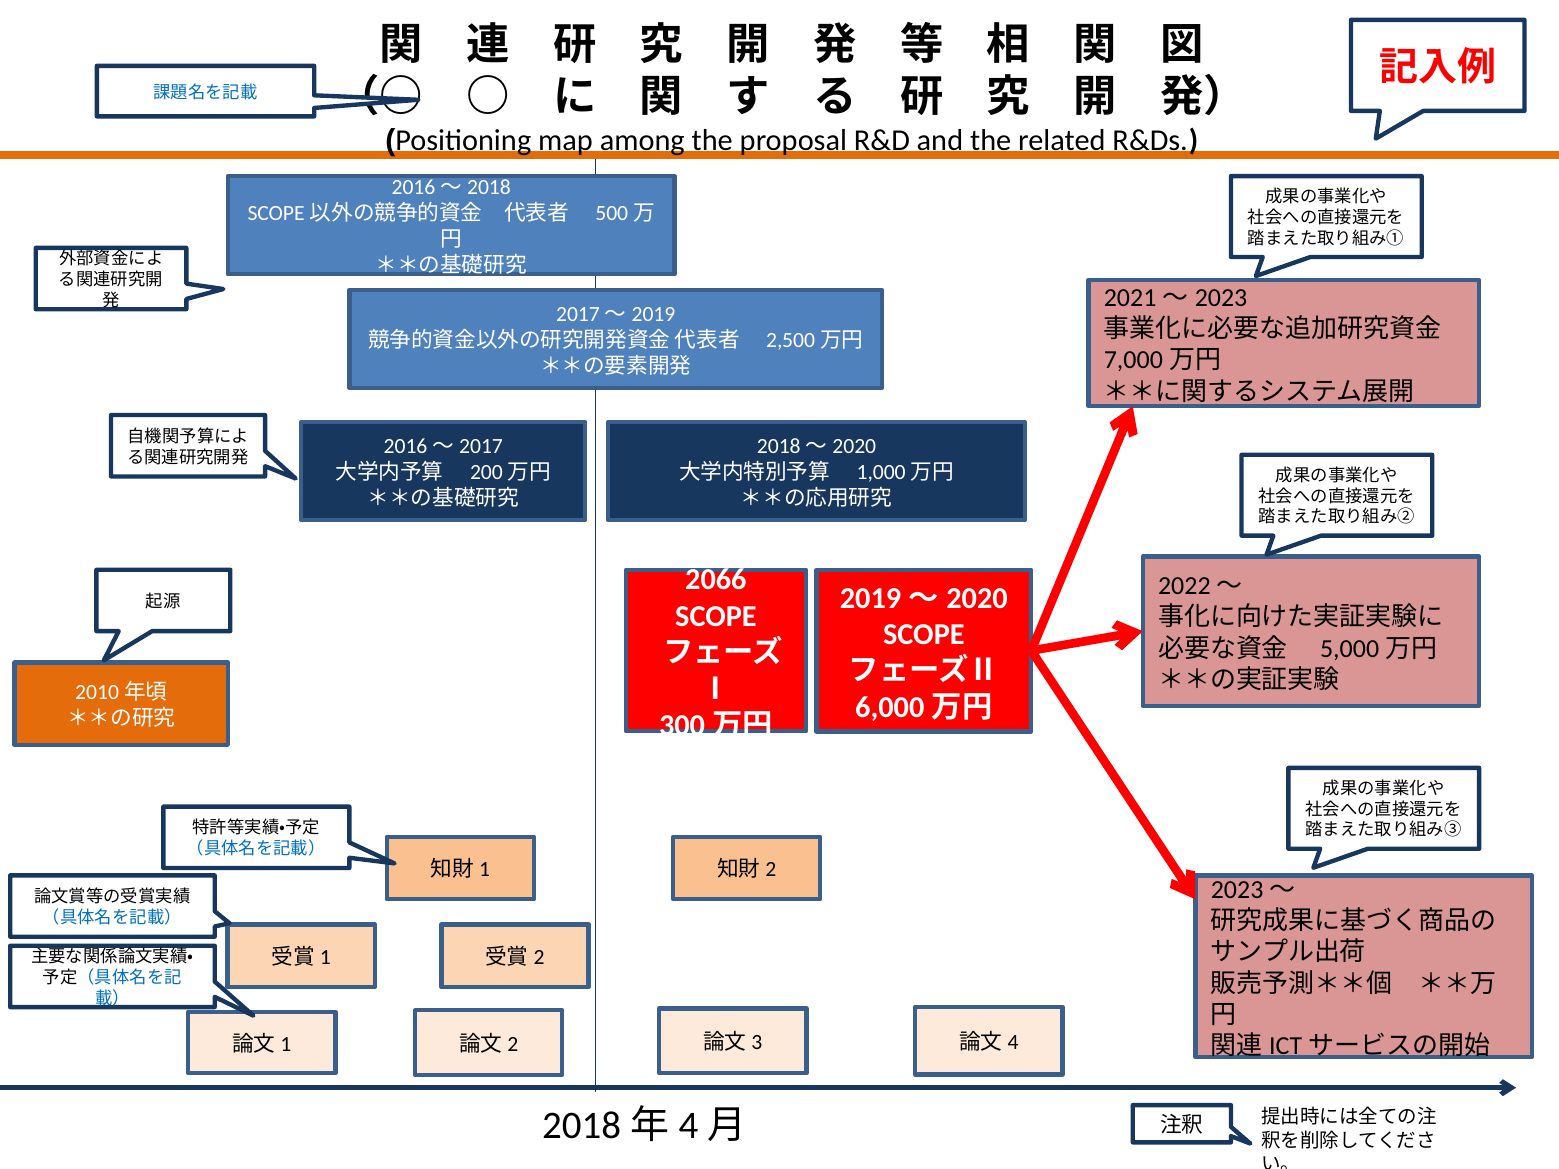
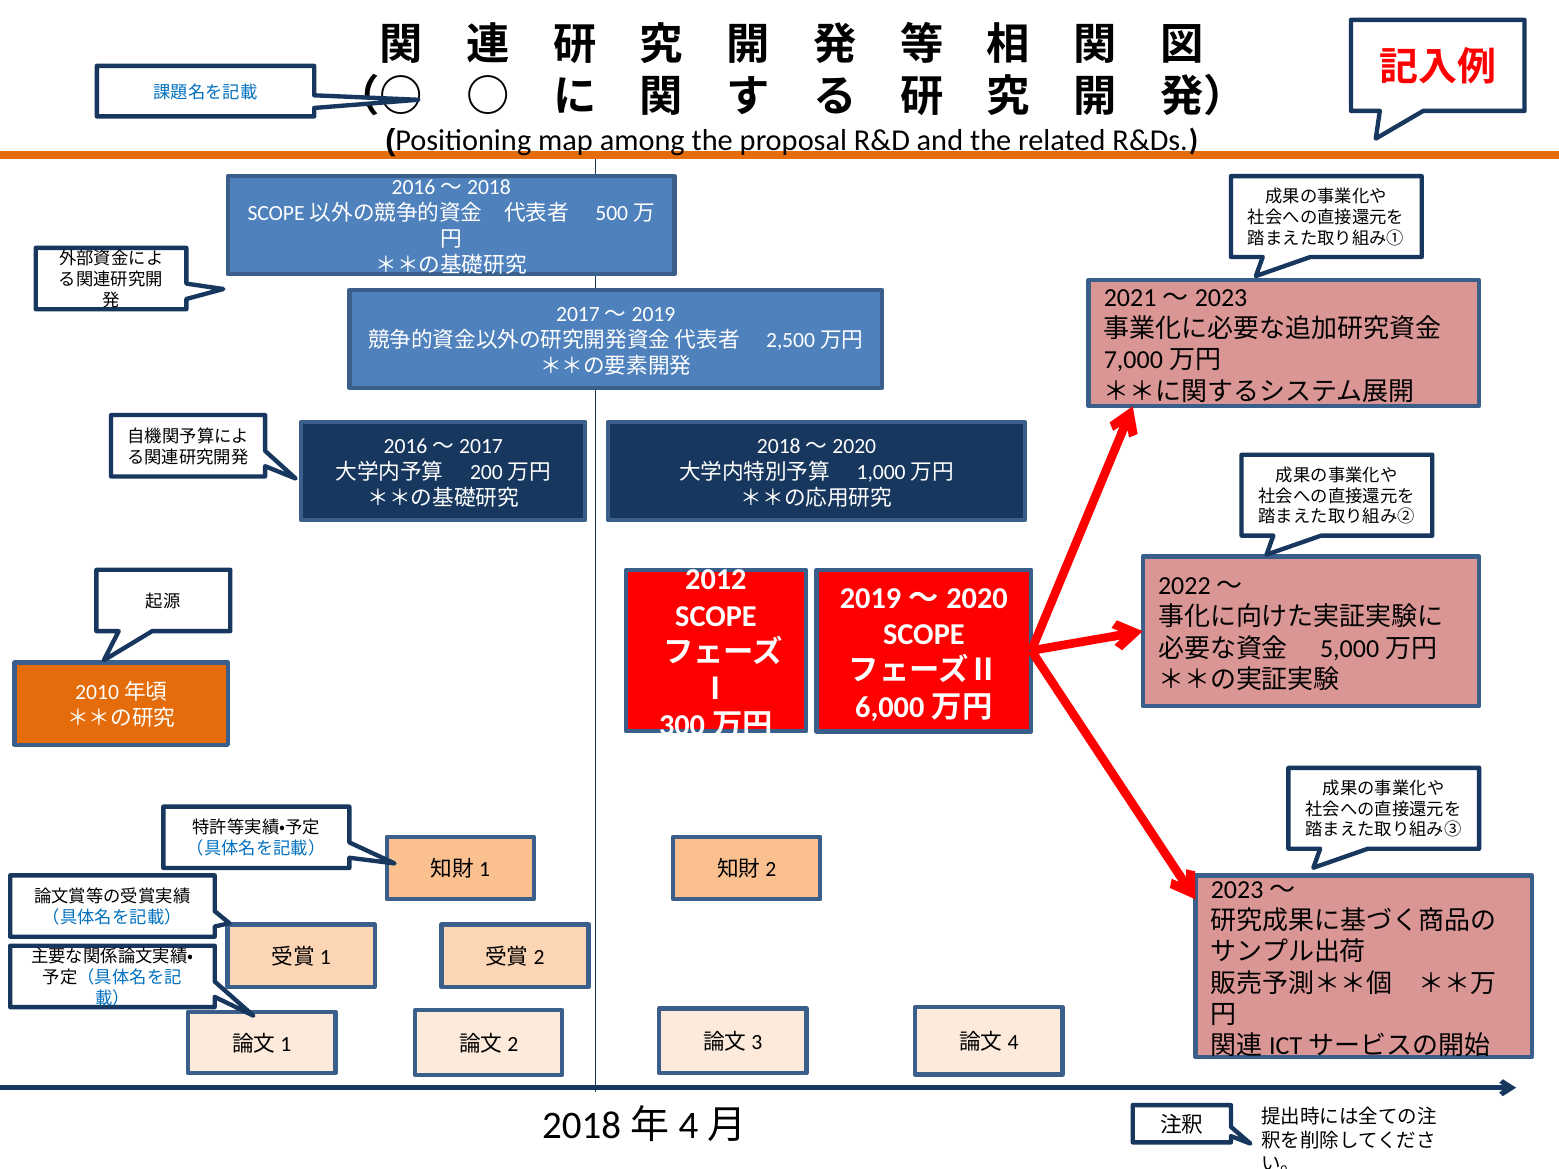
2066: 2066 -> 2012
